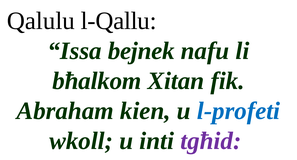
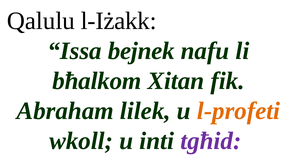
l-Qallu: l-Qallu -> l-Iżakk
kien: kien -> lilek
l-profeti colour: blue -> orange
